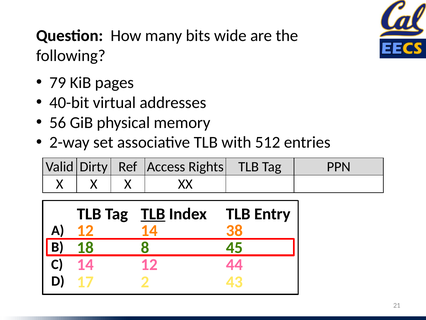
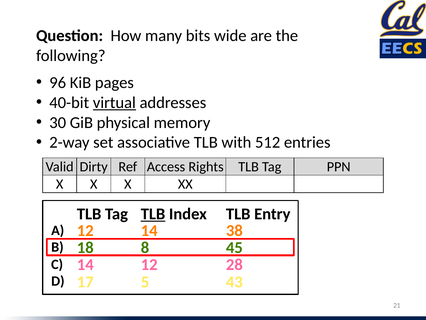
79: 79 -> 96
virtual underline: none -> present
56: 56 -> 30
44: 44 -> 28
2: 2 -> 5
